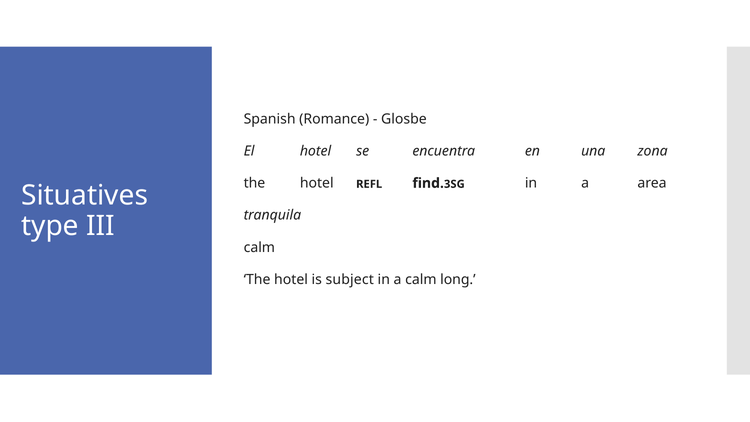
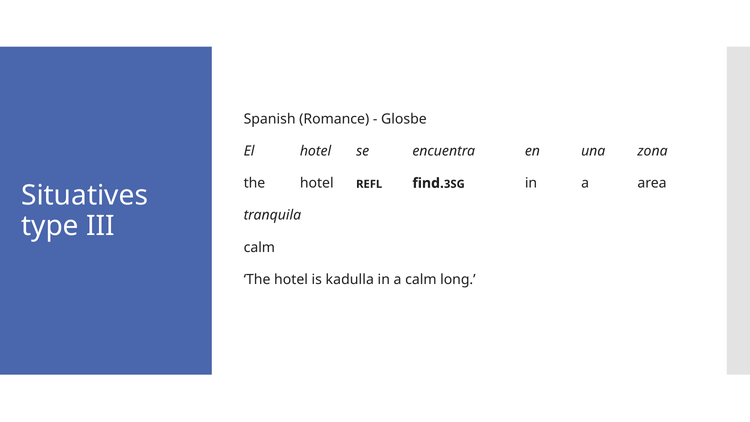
subject: subject -> kadulla
